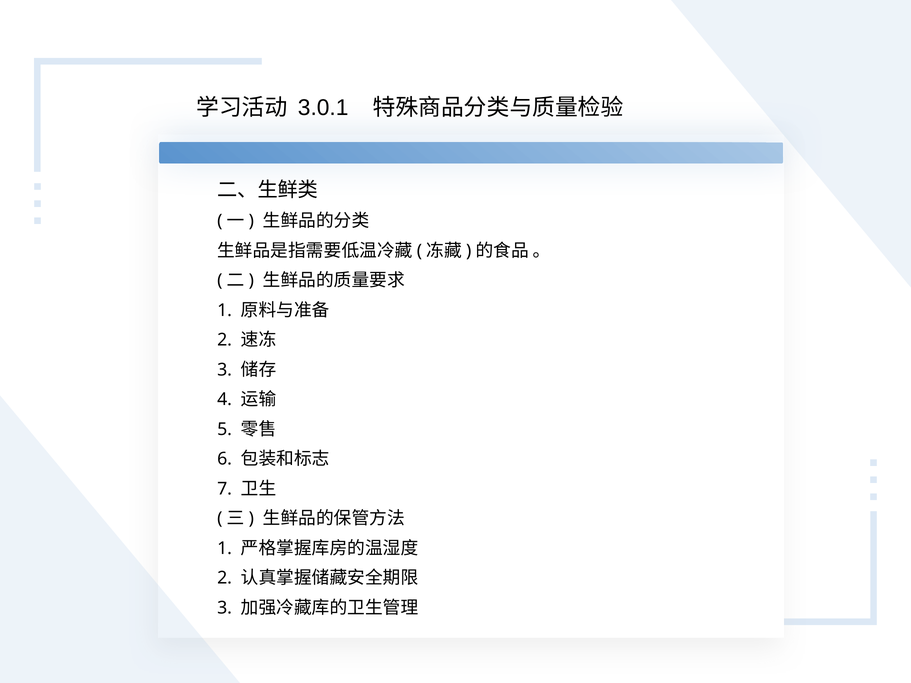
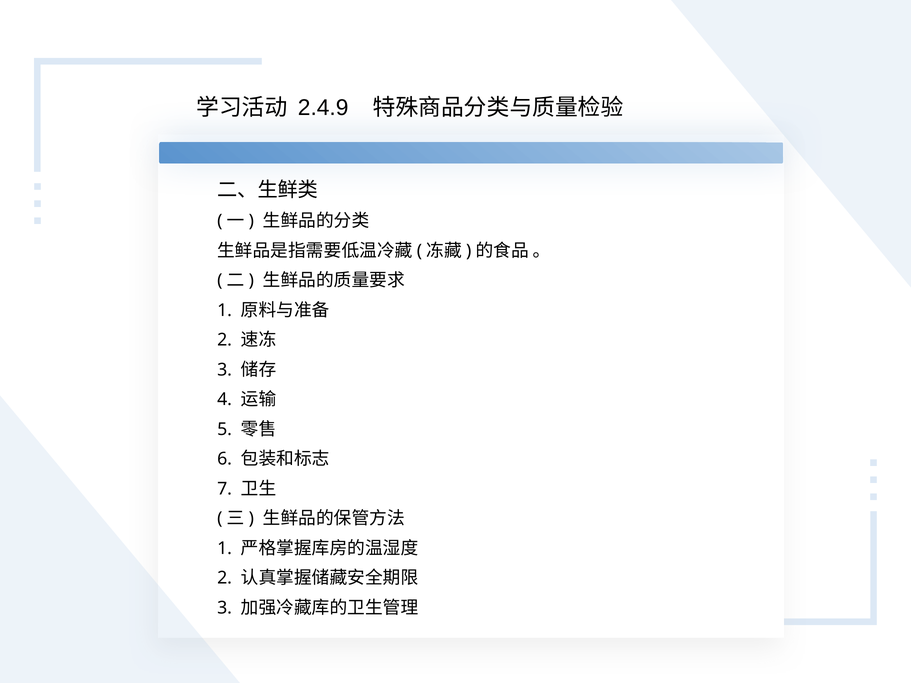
3.0.1: 3.0.1 -> 2.4.9
